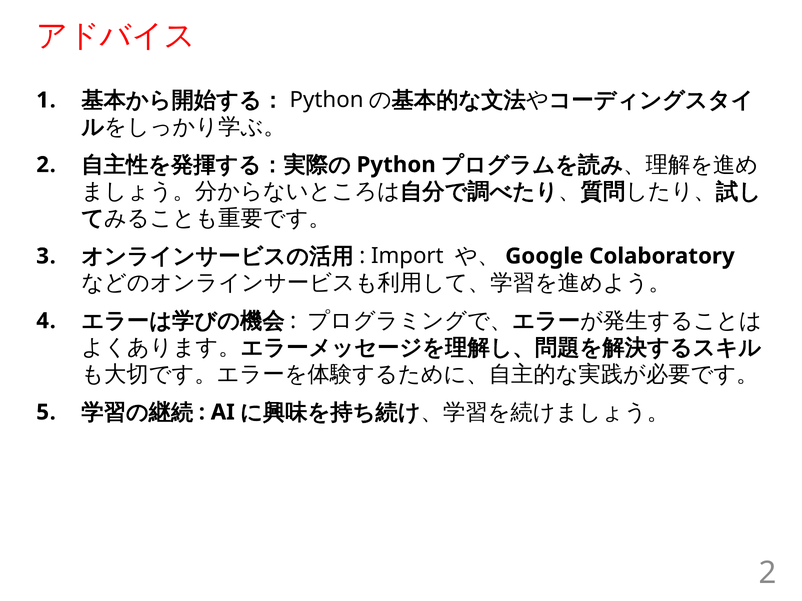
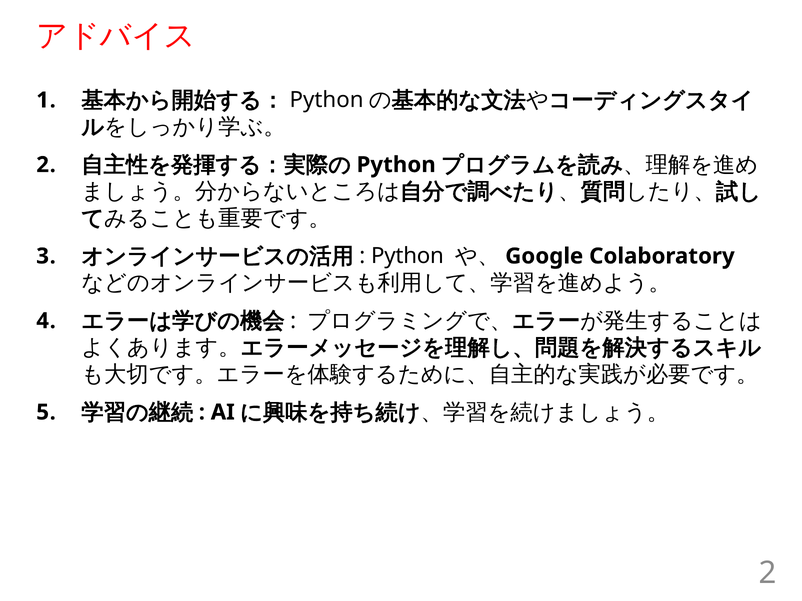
Import at (407, 256): Import -> Python
